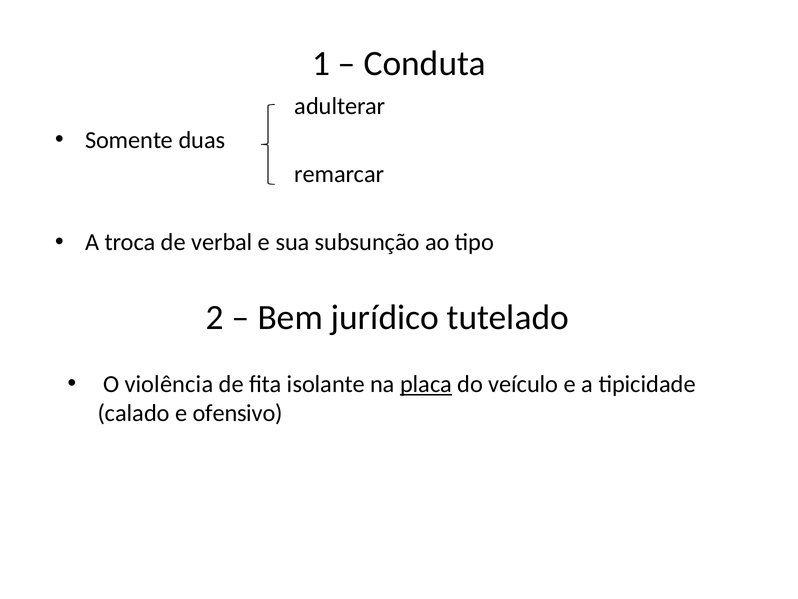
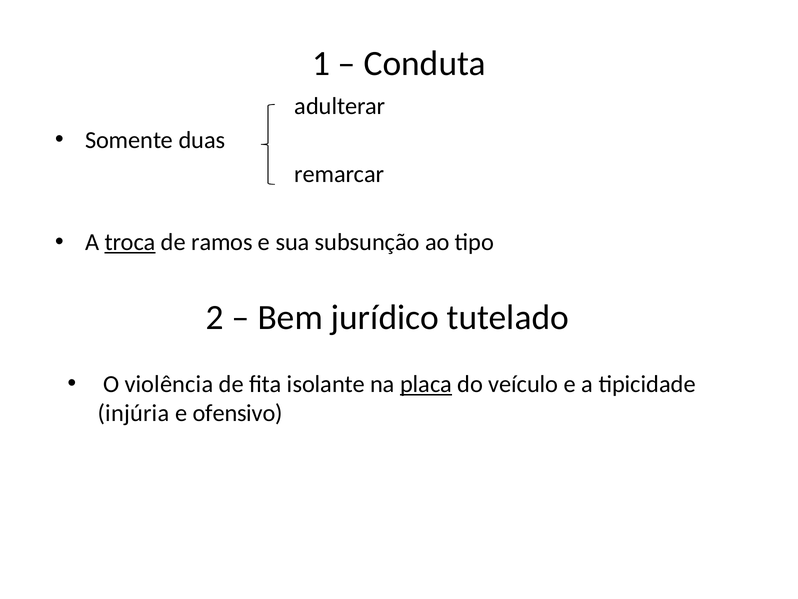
troca underline: none -> present
verbal: verbal -> ramos
calado: calado -> injúria
